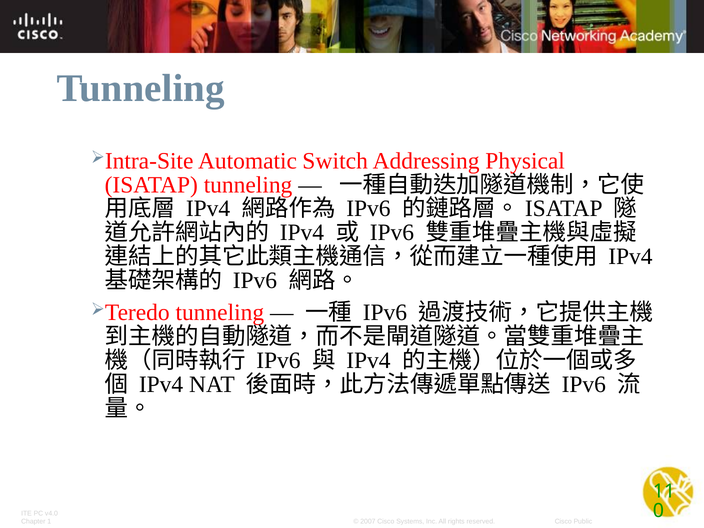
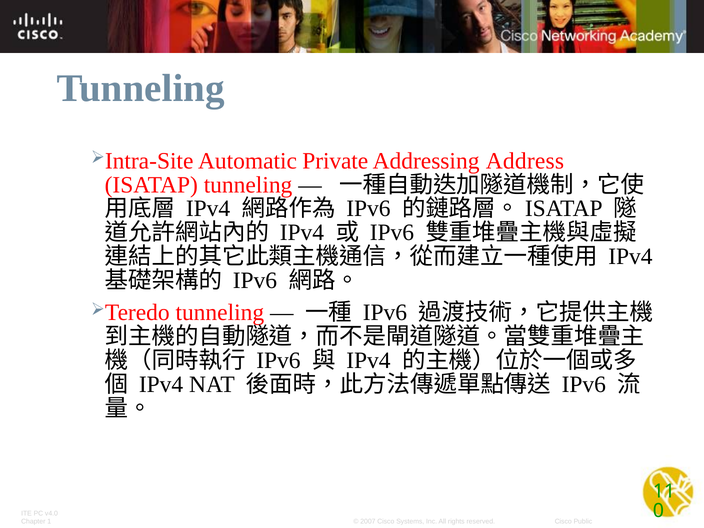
Switch: Switch -> Private
Physical: Physical -> Address
